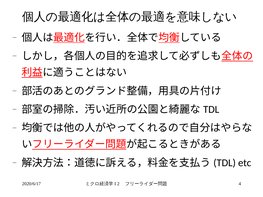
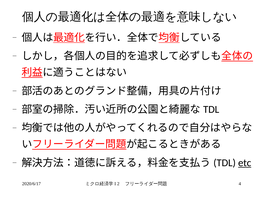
etc underline: none -> present
